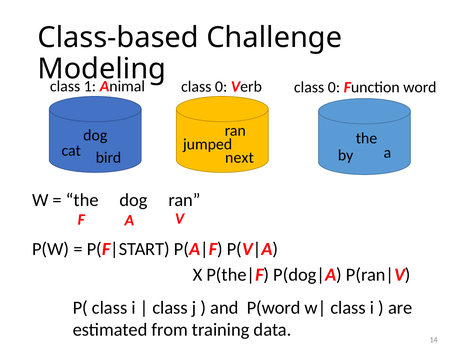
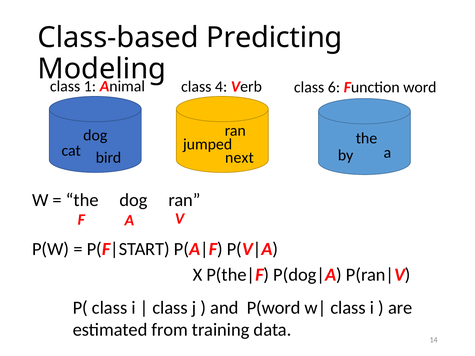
Challenge: Challenge -> Predicting
0 at (221, 87): 0 -> 4
Verb class 0: 0 -> 6
